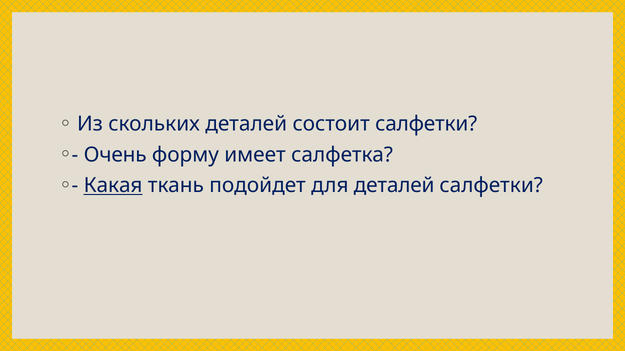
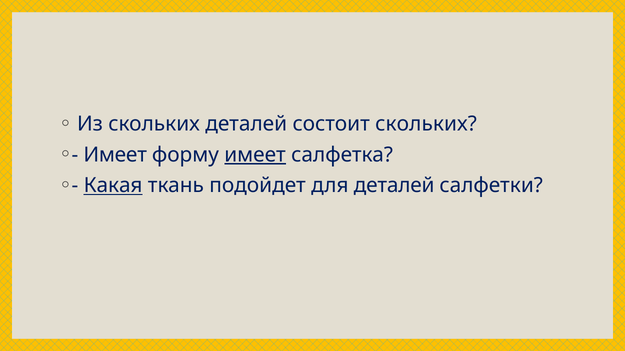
состоит салфетки: салфетки -> скольких
Очень at (115, 155): Очень -> Имеет
имеет at (255, 155) underline: none -> present
